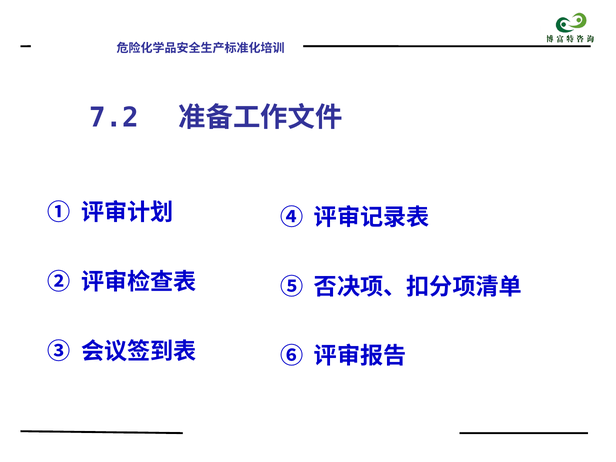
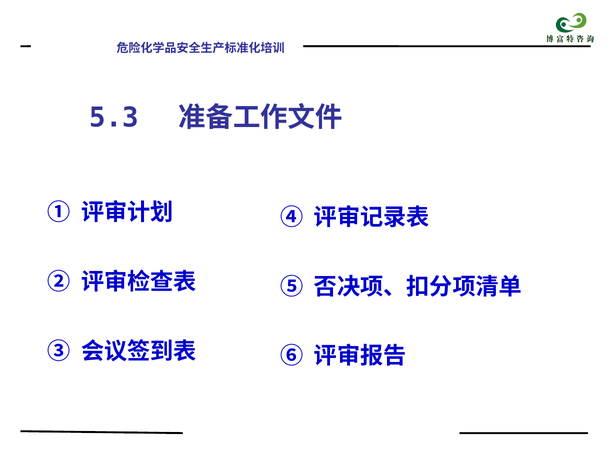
7.2: 7.2 -> 5.3
